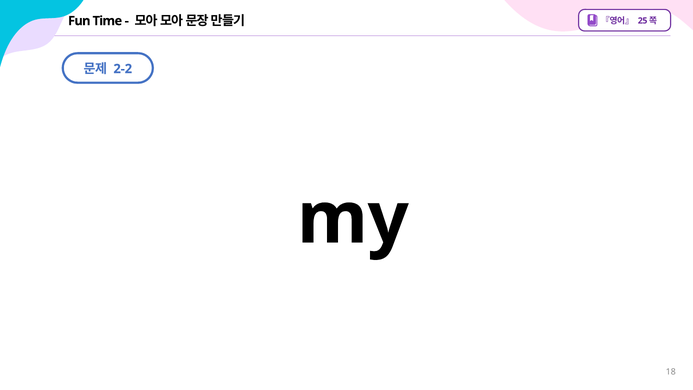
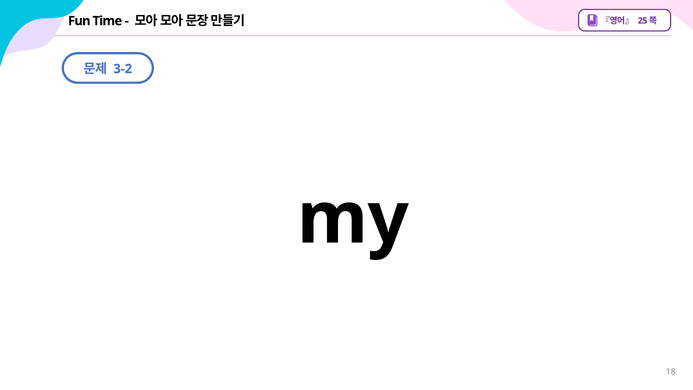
2-2: 2-2 -> 3-2
